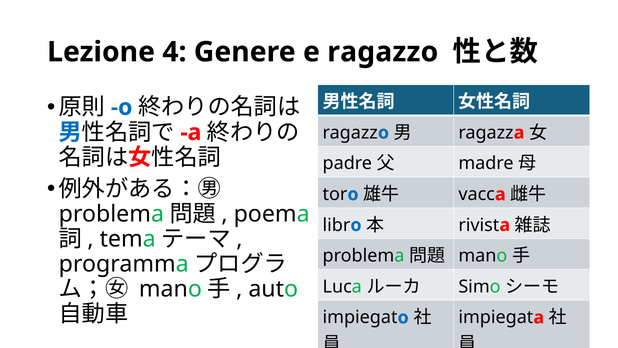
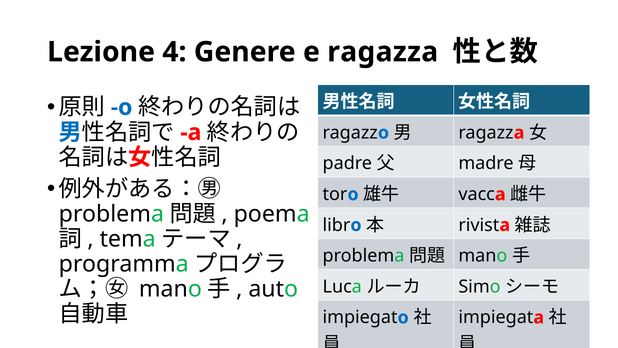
ragazzo: ragazzo -> ragazza
